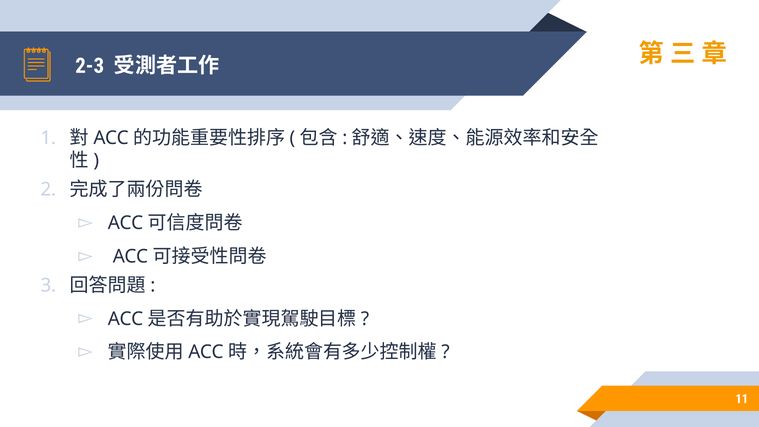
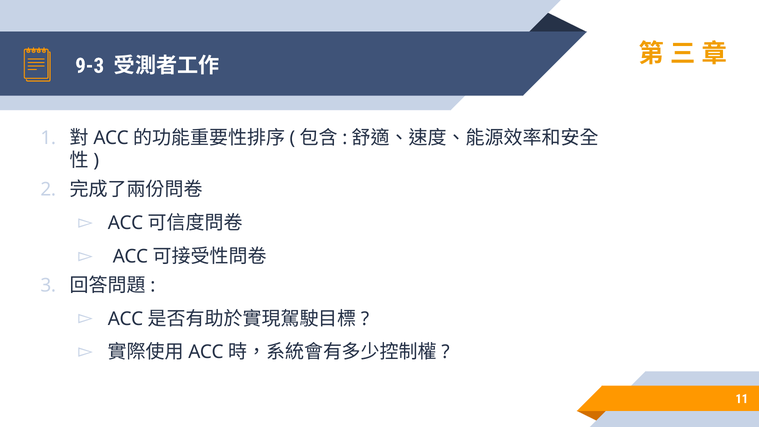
2-3: 2-3 -> 9-3
